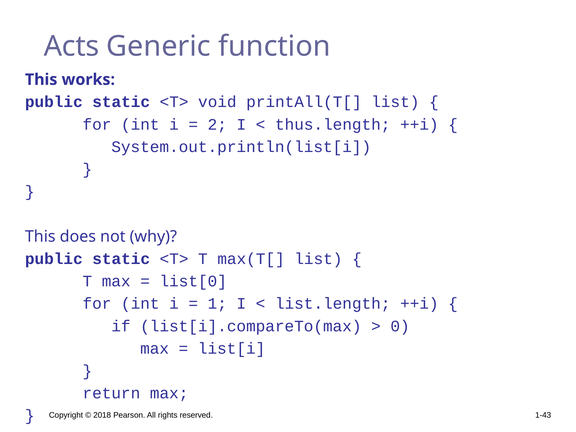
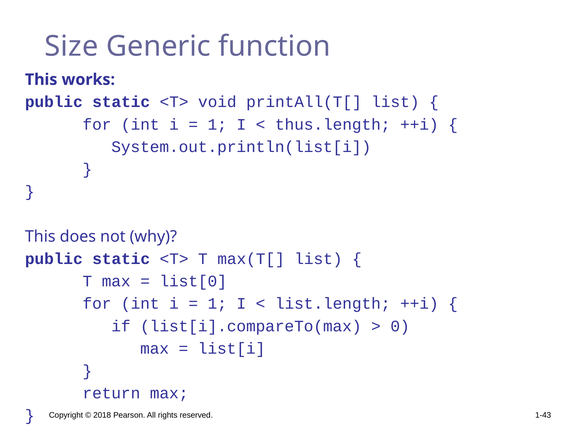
Acts: Acts -> Size
2 at (217, 124): 2 -> 1
